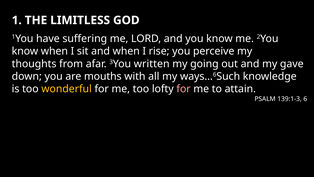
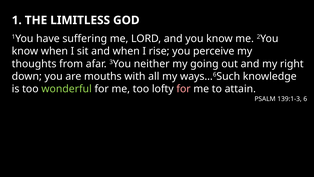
written: written -> neither
gave: gave -> right
wonderful colour: yellow -> light green
